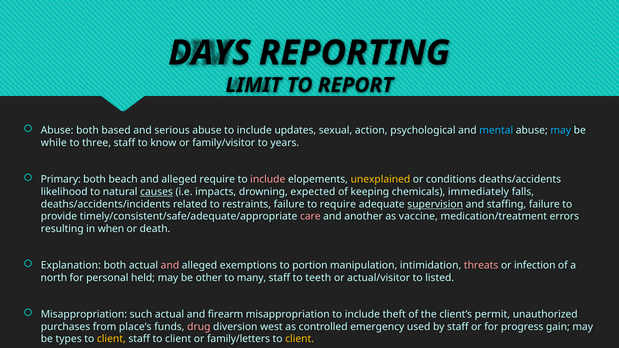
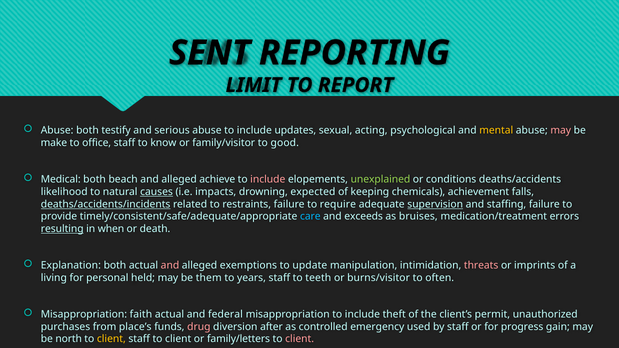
DAYS: DAYS -> SENT
based: based -> testify
action: action -> acting
mental colour: light blue -> yellow
may at (561, 131) colour: light blue -> pink
while: while -> make
three: three -> office
years: years -> good
Primary: Primary -> Medical
alleged require: require -> achieve
unexplained colour: yellow -> light green
immediately: immediately -> achievement
deaths/accidents/incidents underline: none -> present
care colour: pink -> light blue
another: another -> exceeds
vaccine: vaccine -> bruises
resulting underline: none -> present
portion: portion -> update
infection: infection -> imprints
north: north -> living
other: other -> them
many: many -> years
actual/visitor: actual/visitor -> burns/visitor
listed: listed -> often
such: such -> faith
firearm: firearm -> federal
west: west -> after
types: types -> north
client at (300, 339) colour: yellow -> pink
